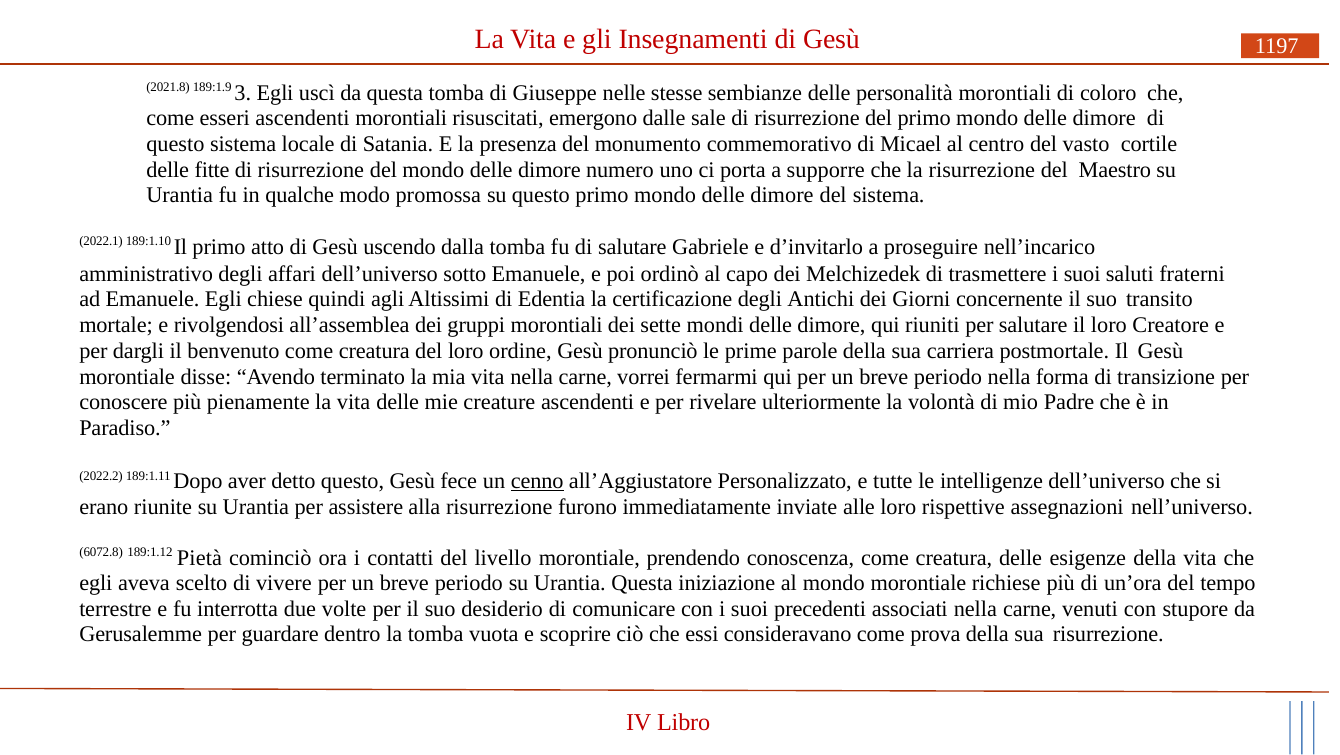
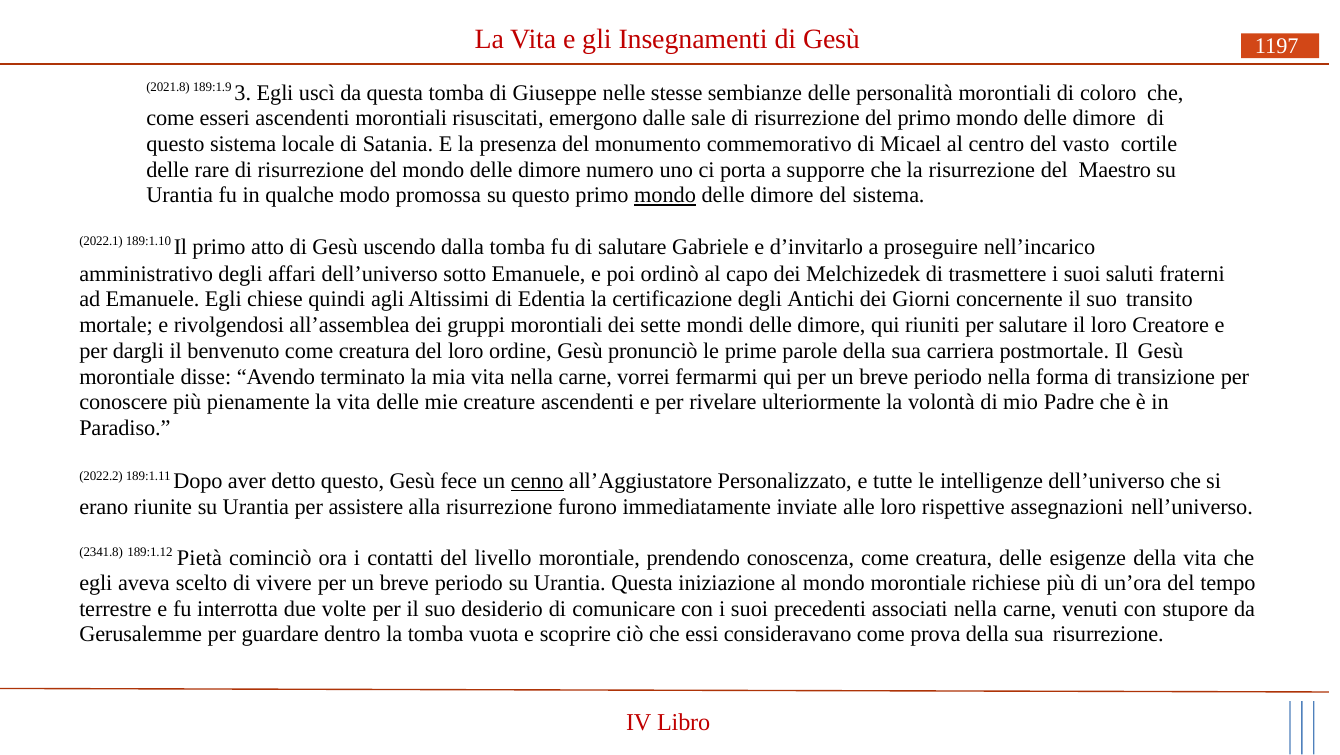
fitte: fitte -> rare
mondo at (665, 195) underline: none -> present
6072.8: 6072.8 -> 2341.8
